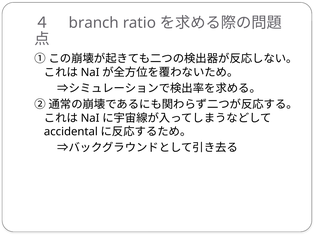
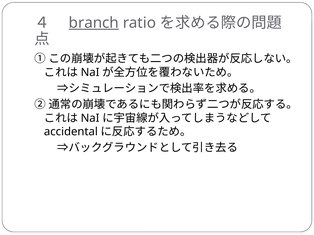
branch underline: none -> present
